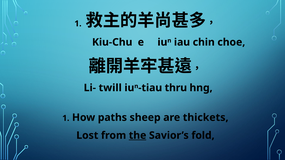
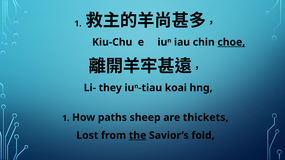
choe underline: none -> present
twill: twill -> they
thru: thru -> koai
